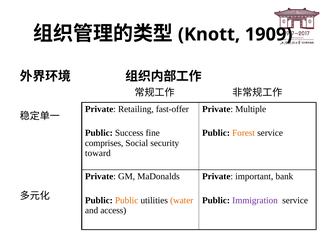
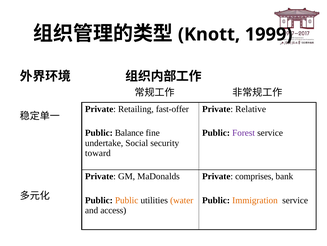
1909: 1909 -> 1999
Multiple: Multiple -> Relative
Success: Success -> Balance
Forest colour: orange -> purple
comprises: comprises -> undertake
important: important -> comprises
Immigration colour: purple -> orange
